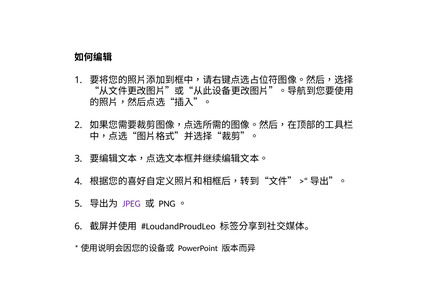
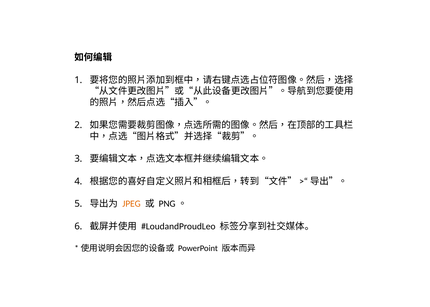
JPEG colour: purple -> orange
